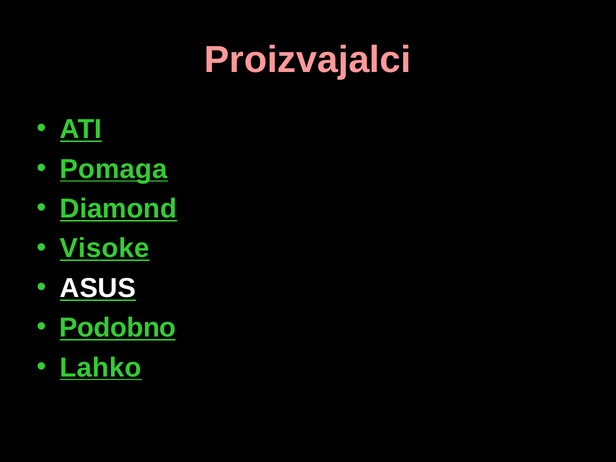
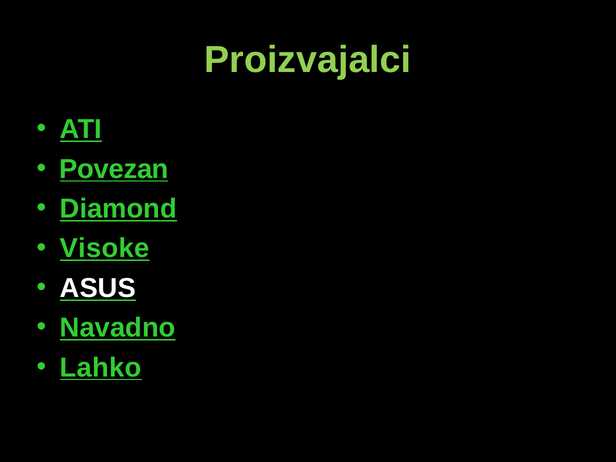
Proizvajalci colour: pink -> light green
Pomaga: Pomaga -> Povezan
Podobno: Podobno -> Navadno
